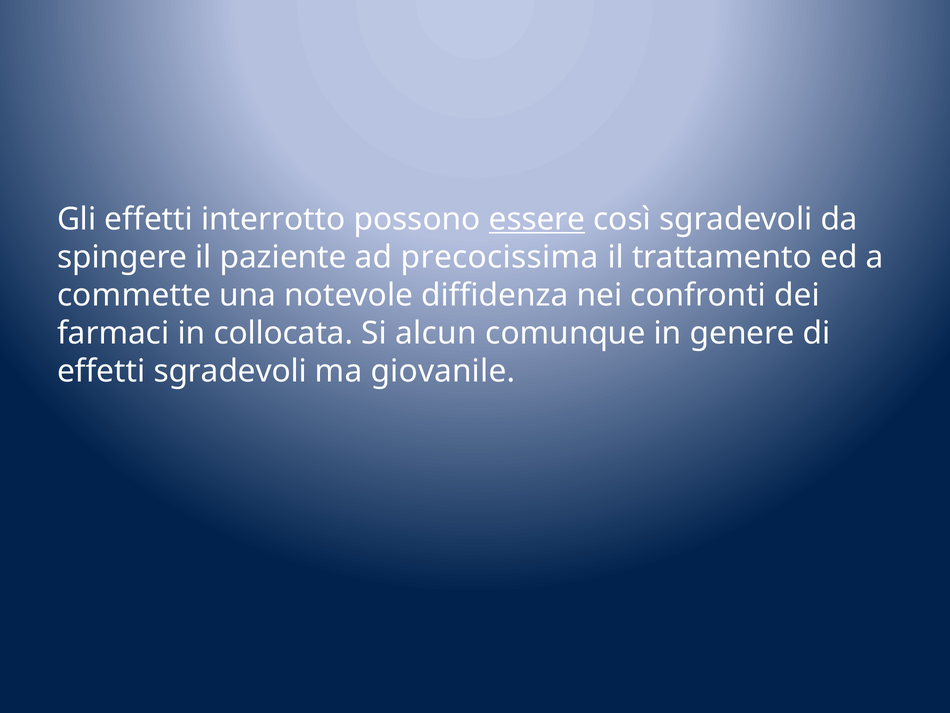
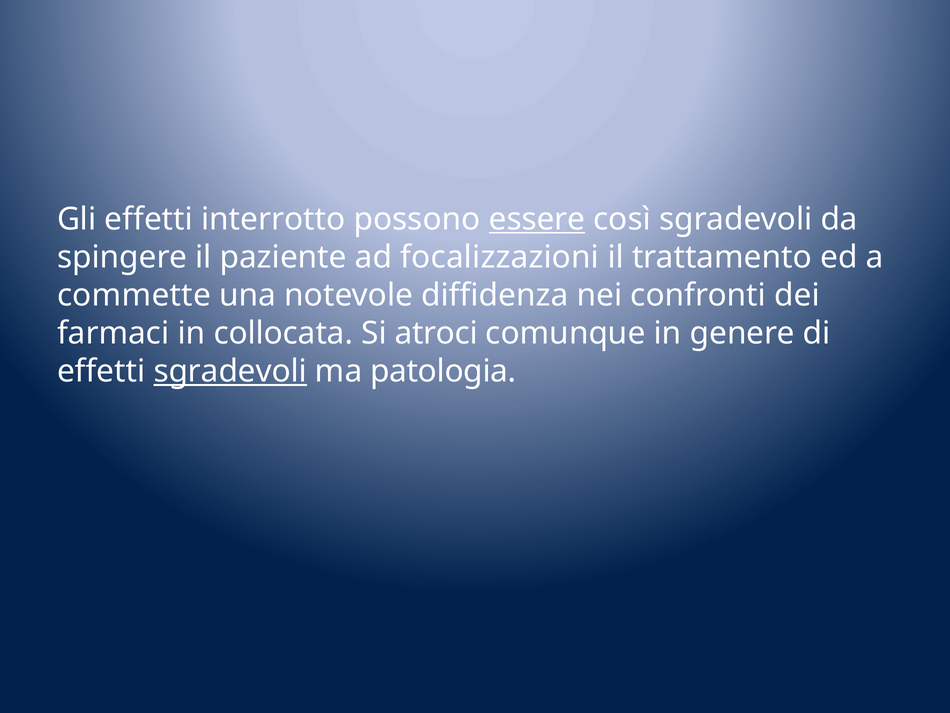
precocissima: precocissima -> focalizzazioni
alcun: alcun -> atroci
sgradevoli at (230, 371) underline: none -> present
giovanile: giovanile -> patologia
